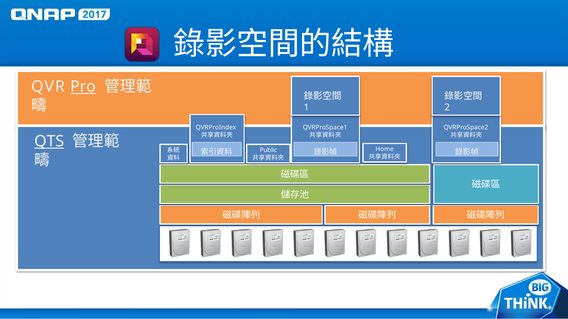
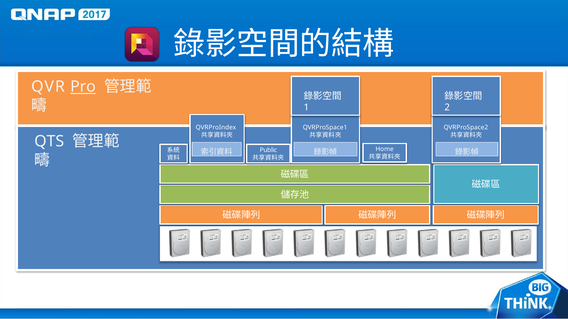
QTS underline: present -> none
